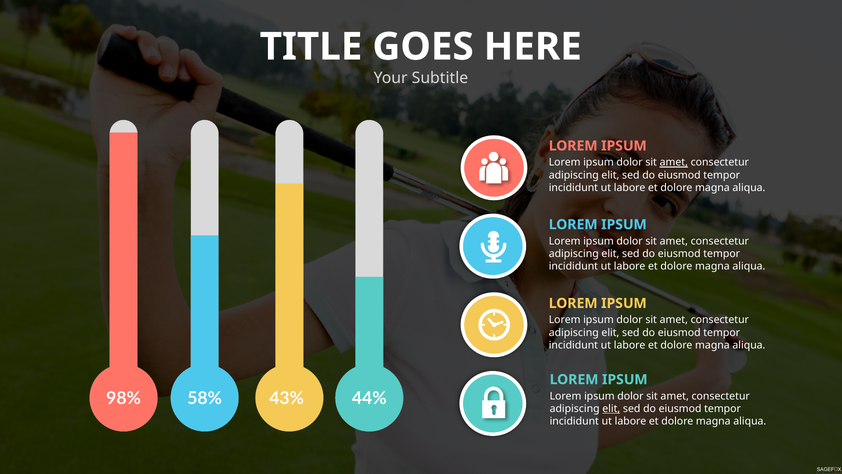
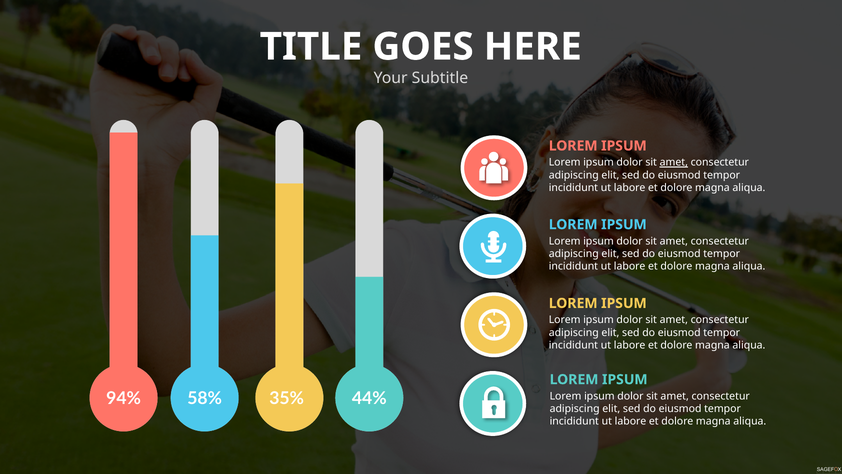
98%: 98% -> 94%
43%: 43% -> 35%
elit at (611, 408) underline: present -> none
